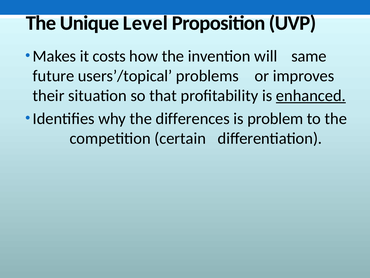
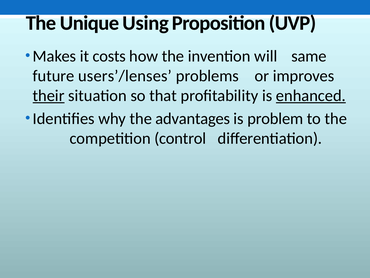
Level: Level -> Using
users’/topical: users’/topical -> users’/lenses
their underline: none -> present
differences: differences -> advantages
certain: certain -> control
